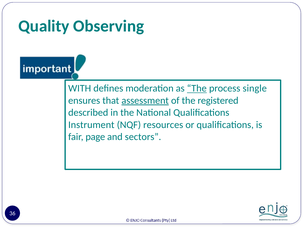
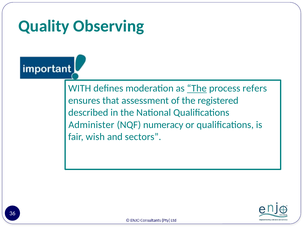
single: single -> refers
assessment underline: present -> none
Instrument: Instrument -> Administer
resources: resources -> numeracy
page: page -> wish
